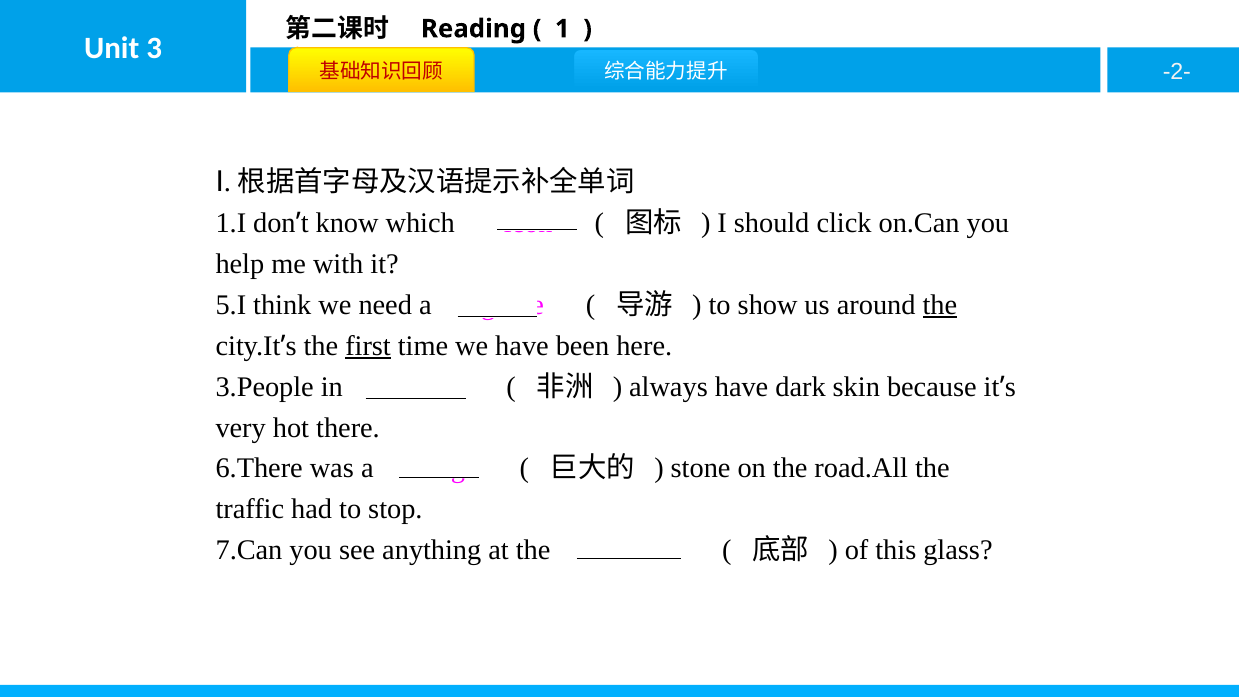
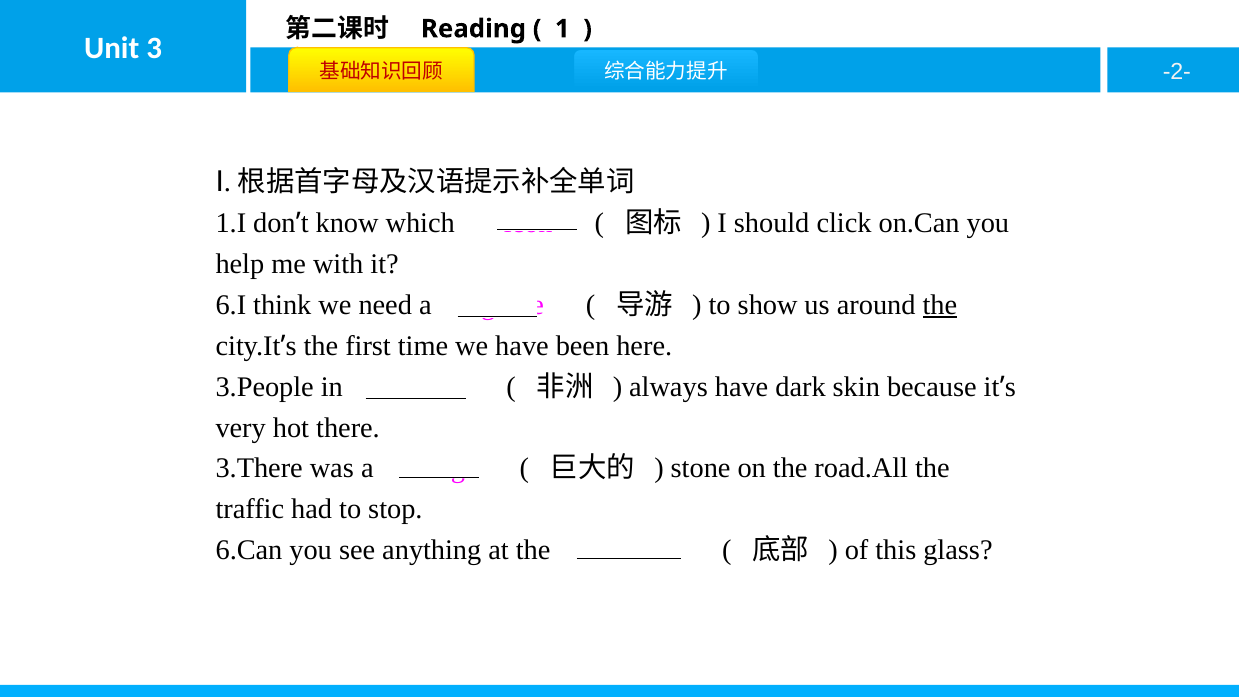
5.I: 5.I -> 6.I
first underline: present -> none
6.There: 6.There -> 3.There
7.Can: 7.Can -> 6.Can
